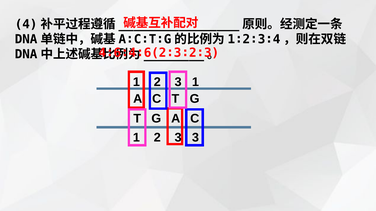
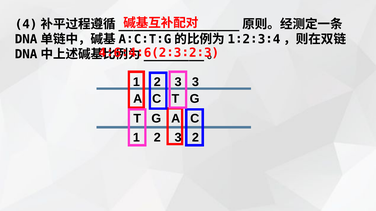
3 1: 1 -> 3
3 at (195, 138): 3 -> 2
